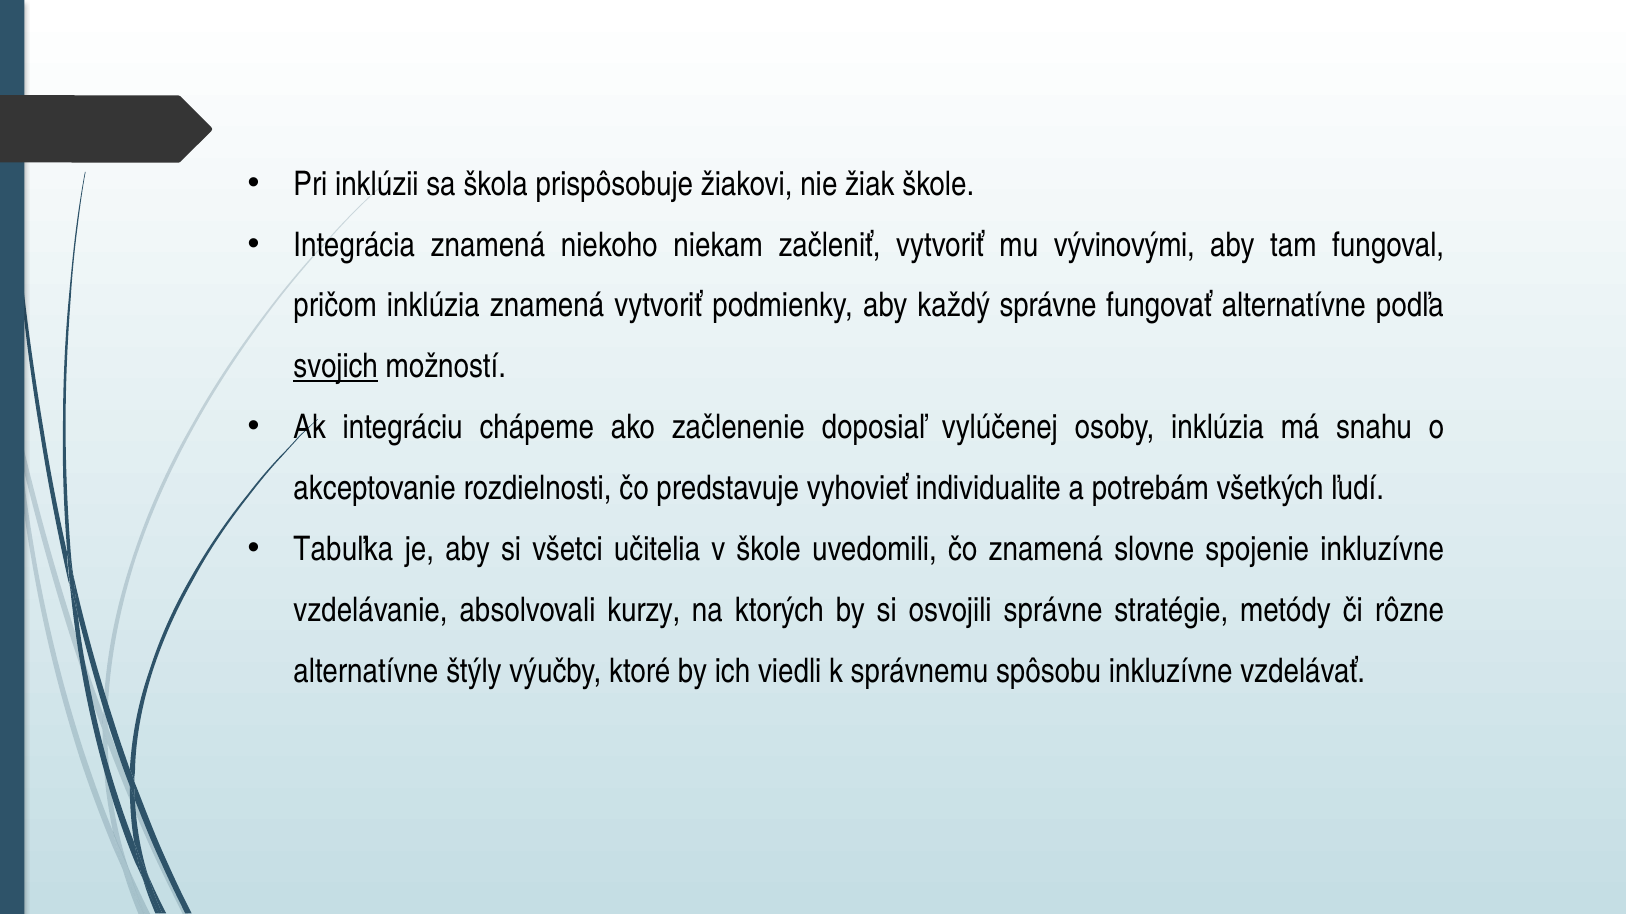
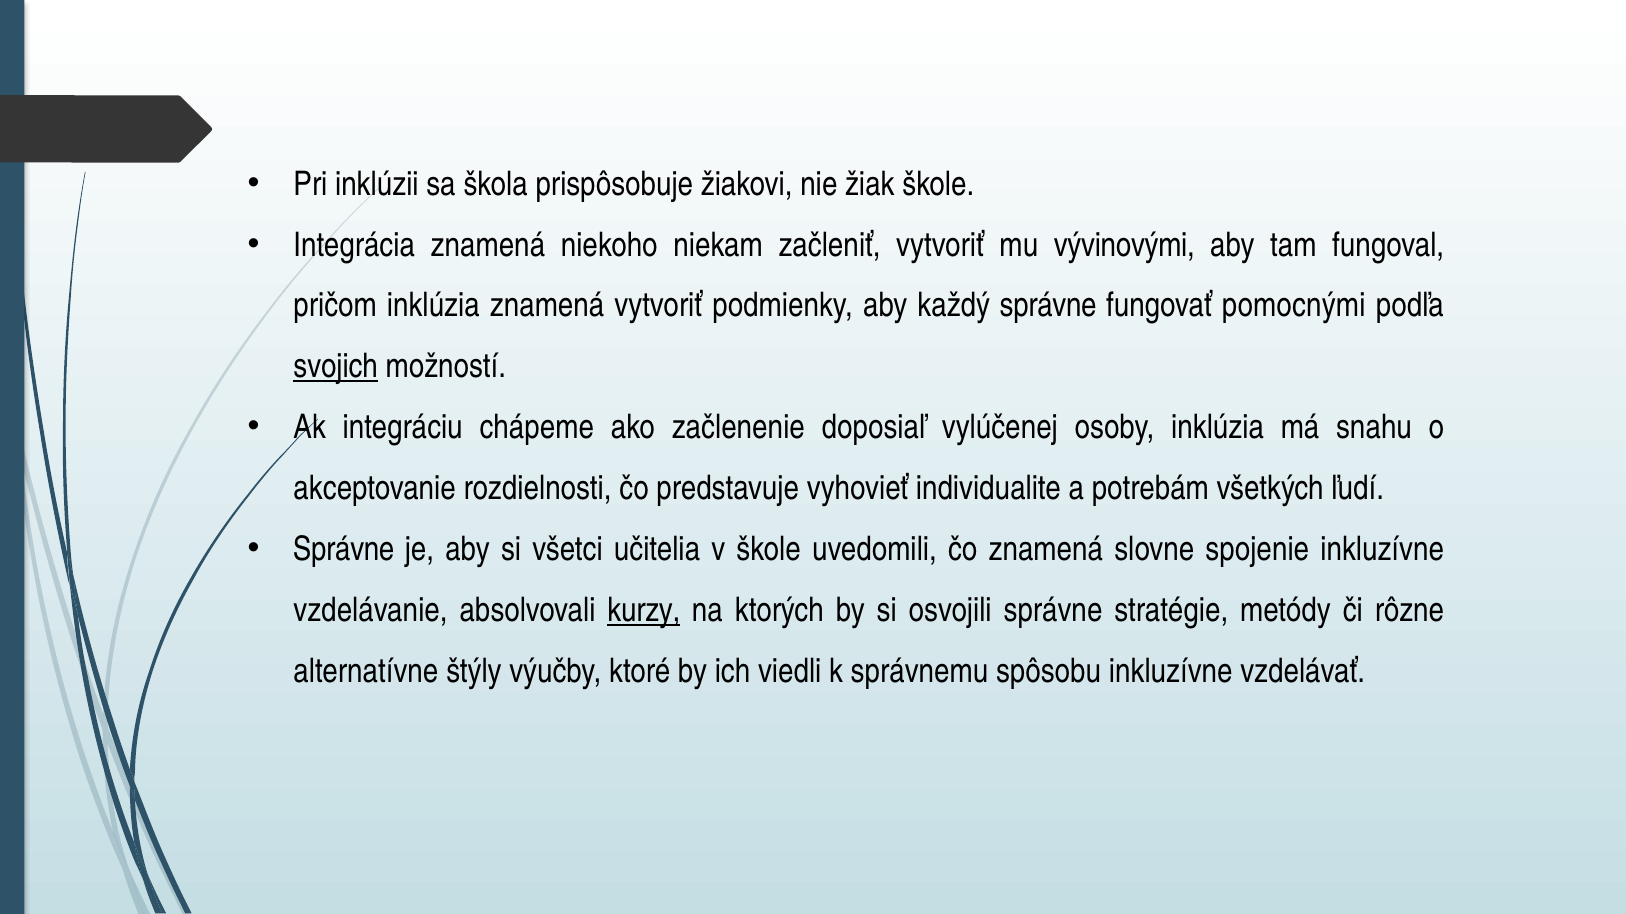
fungovať alternatívne: alternatívne -> pomocnými
Tabuľka at (343, 550): Tabuľka -> Správne
kurzy underline: none -> present
